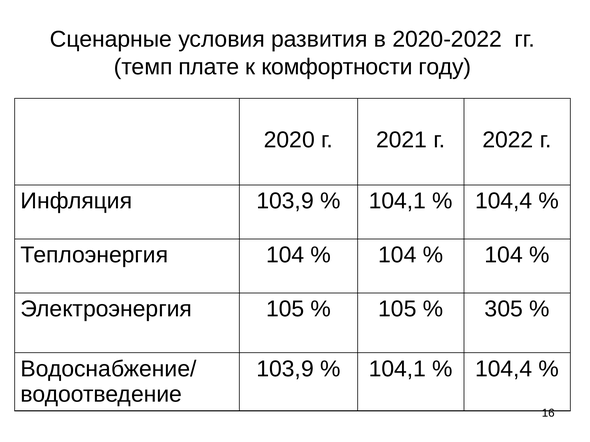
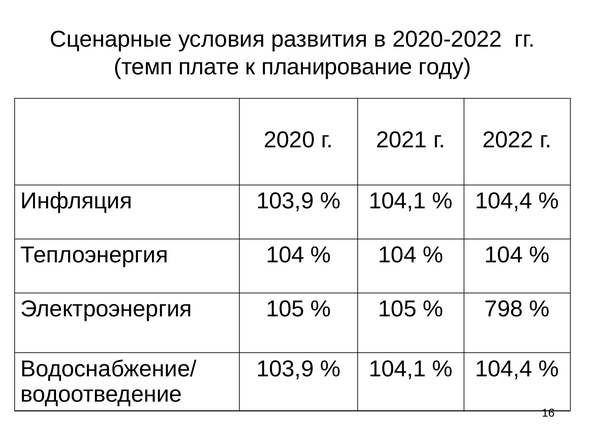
комфортности: комфортности -> планирование
305: 305 -> 798
